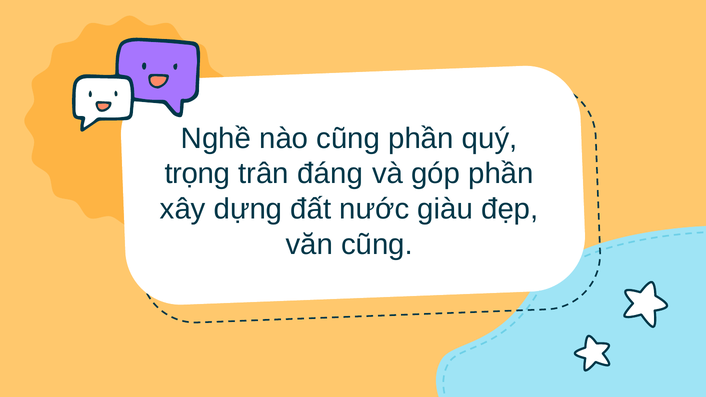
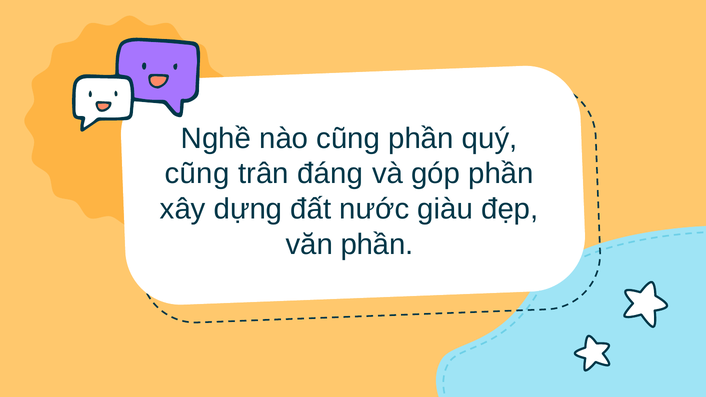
trọng at (197, 174): trọng -> cũng
văn cũng: cũng -> phần
